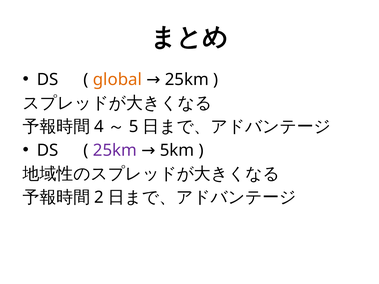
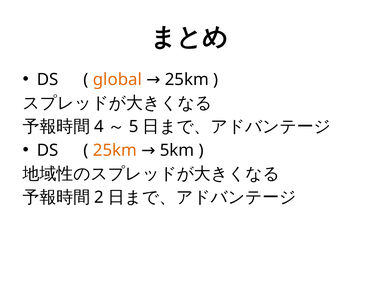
25km at (115, 150) colour: purple -> orange
